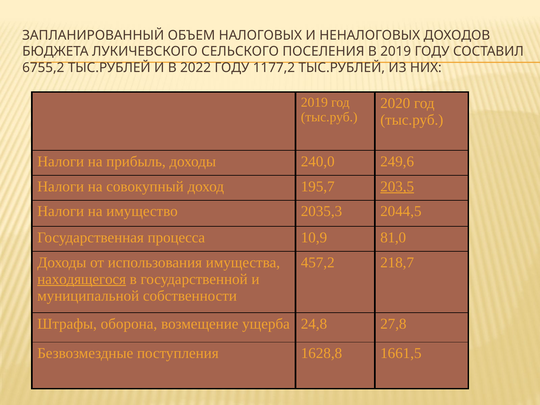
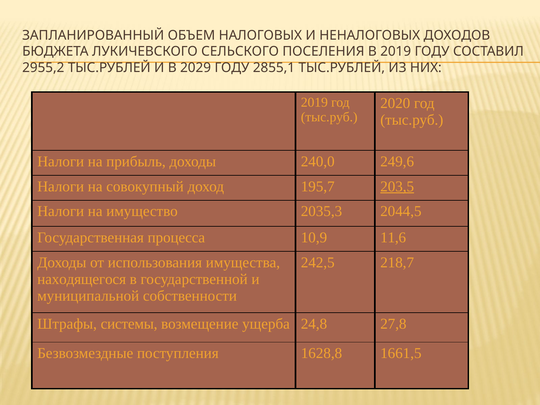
6755,2: 6755,2 -> 2955,2
2022: 2022 -> 2029
1177,2: 1177,2 -> 2855,1
81,0: 81,0 -> 11,6
457,2: 457,2 -> 242,5
находящегося underline: present -> none
оборона: оборона -> системы
